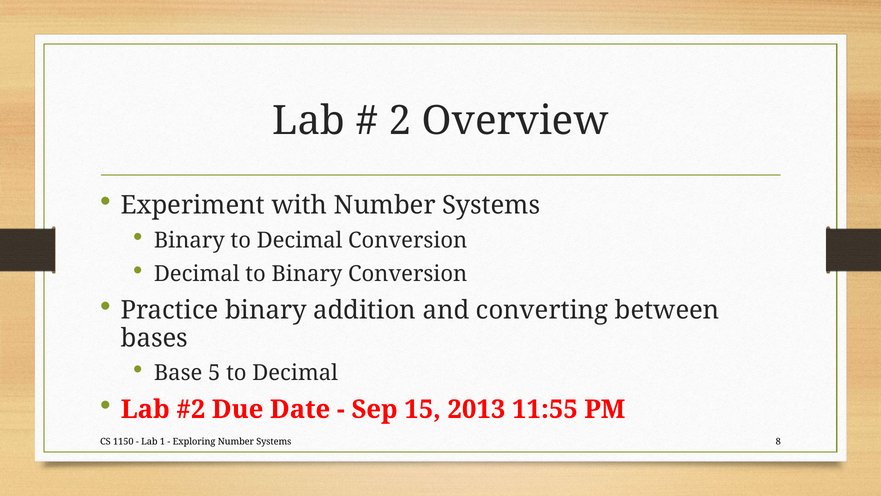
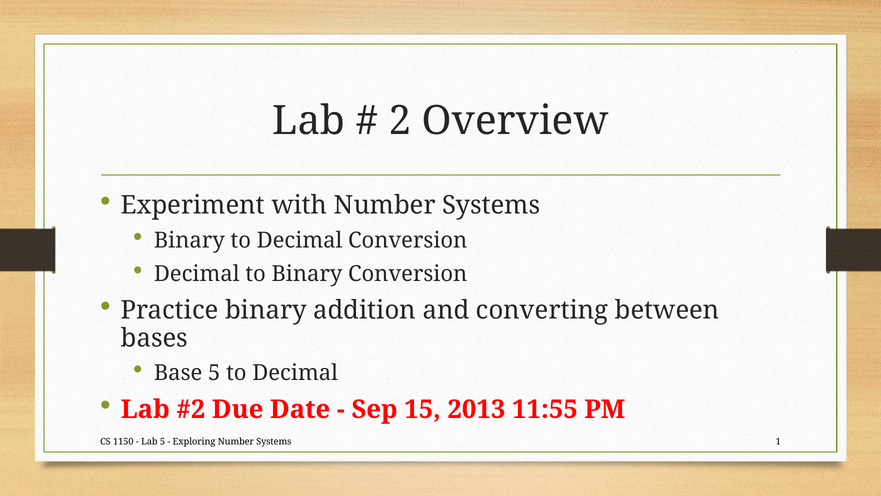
Lab 1: 1 -> 5
8: 8 -> 1
